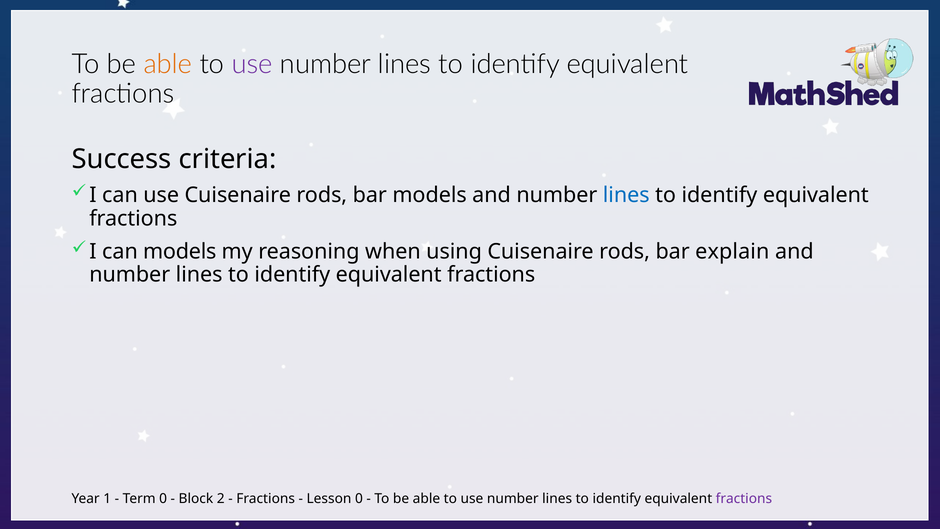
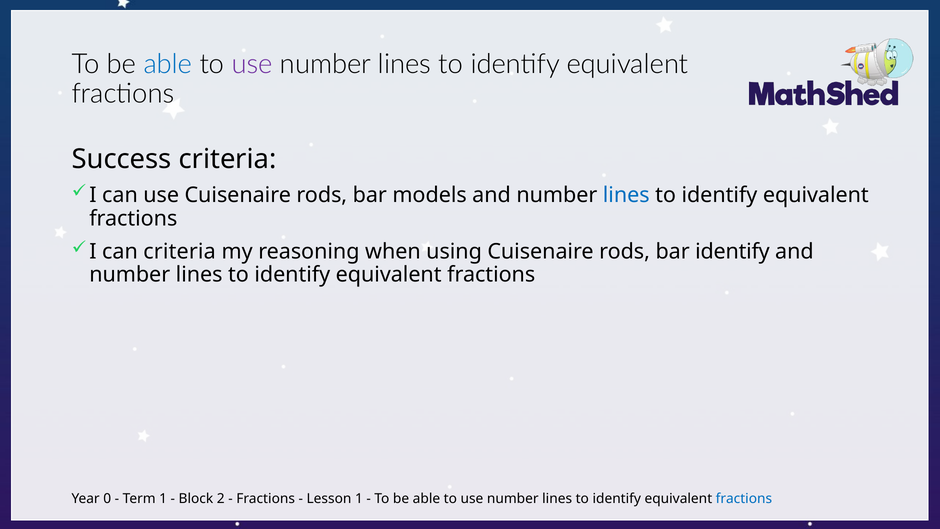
able at (168, 64) colour: orange -> blue
can models: models -> criteria
bar explain: explain -> identify
1: 1 -> 0
Term 0: 0 -> 1
Lesson 0: 0 -> 1
fractions at (744, 498) colour: purple -> blue
